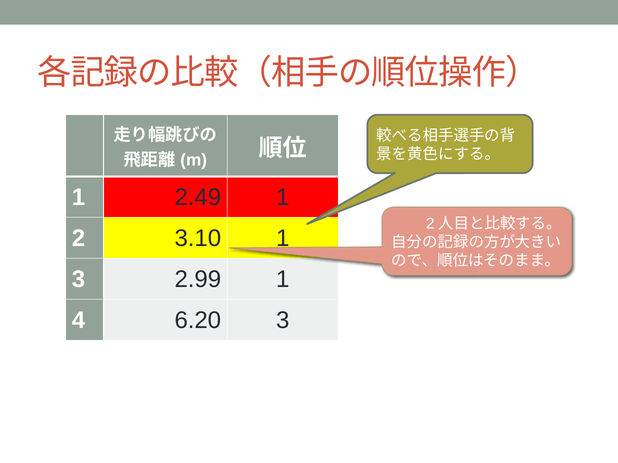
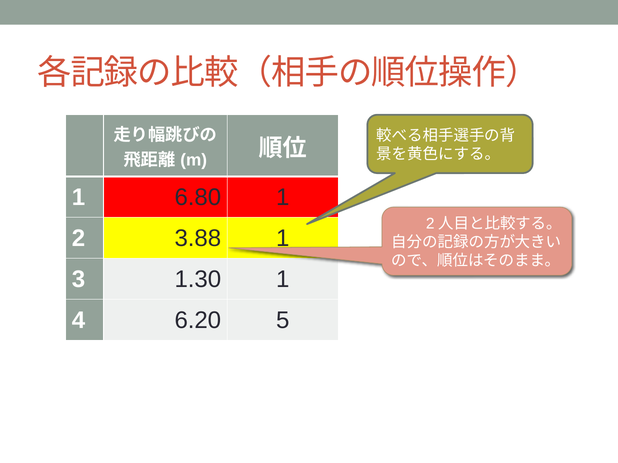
2.49: 2.49 -> 6.80
3.10: 3.10 -> 3.88
2.99: 2.99 -> 1.30
6.20 3: 3 -> 5
